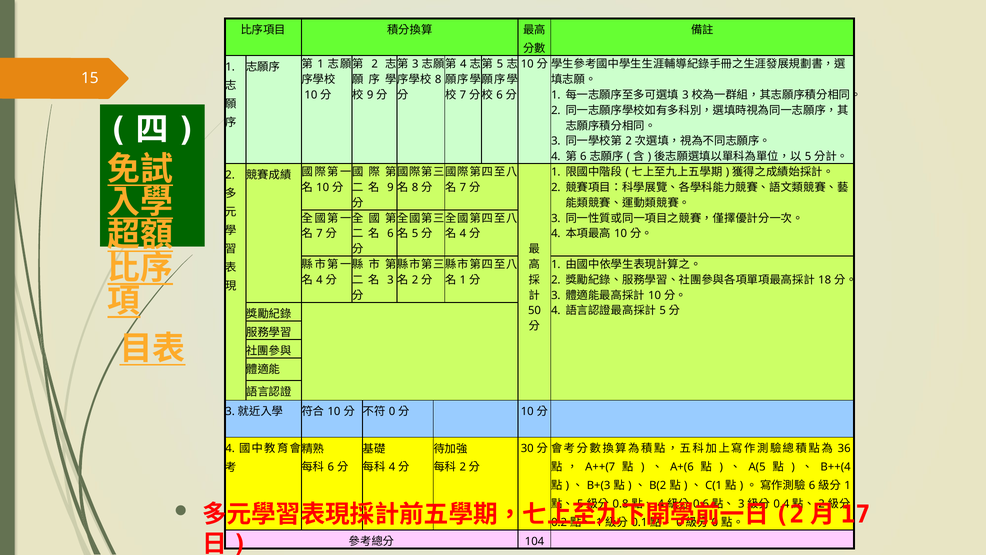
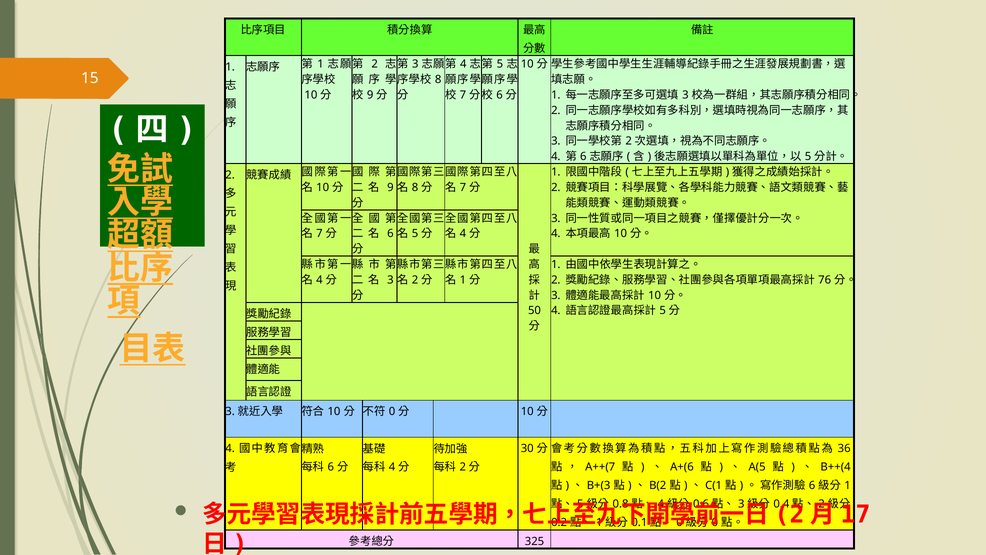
18: 18 -> 76
104: 104 -> 325
